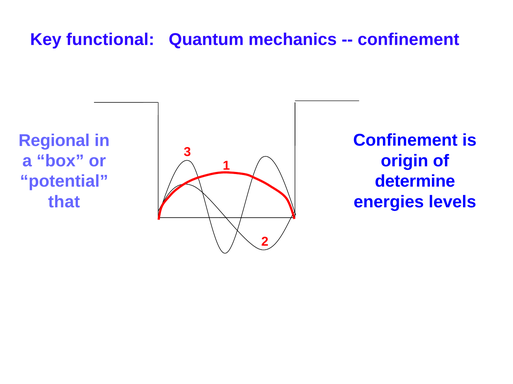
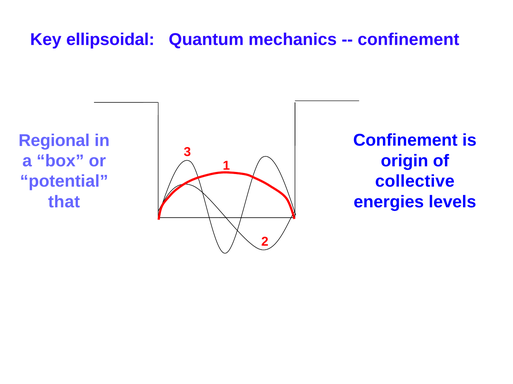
functional: functional -> ellipsoidal
determine: determine -> collective
